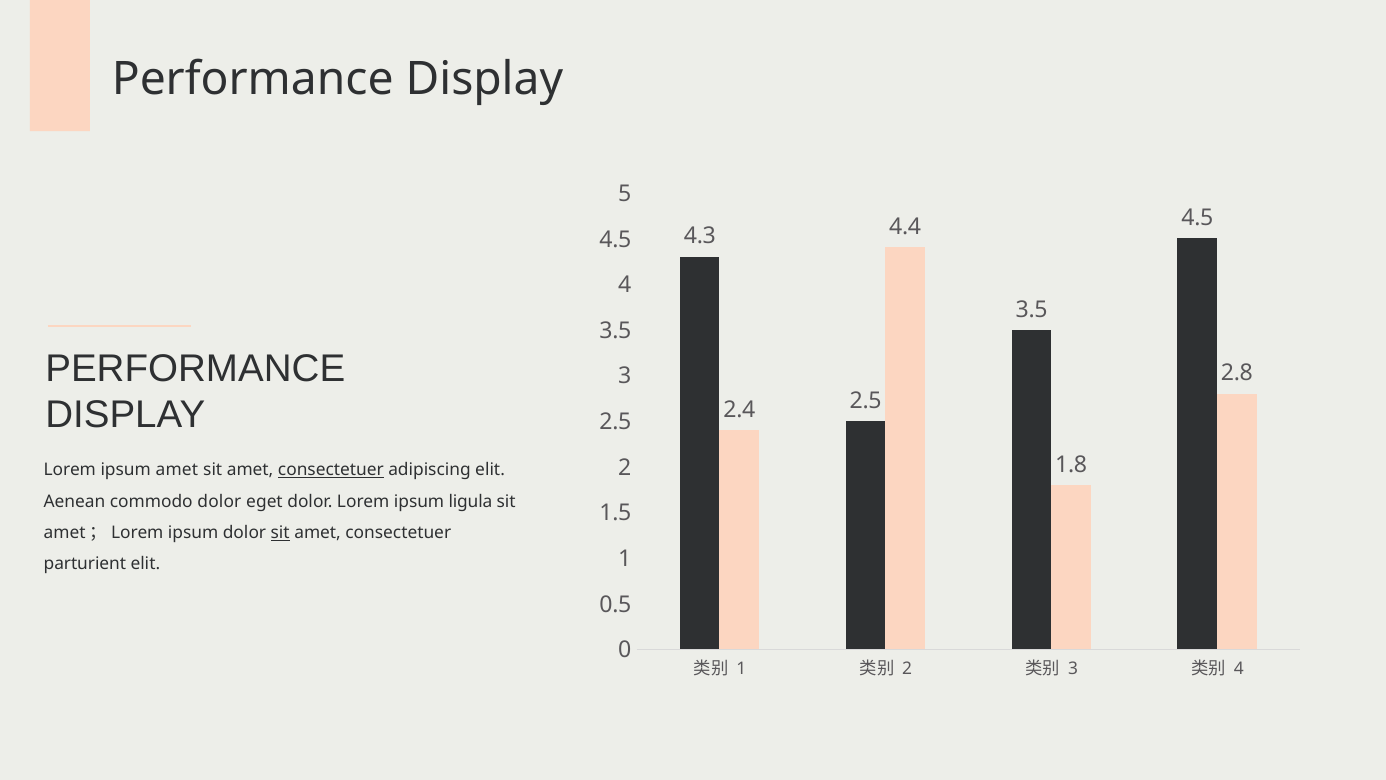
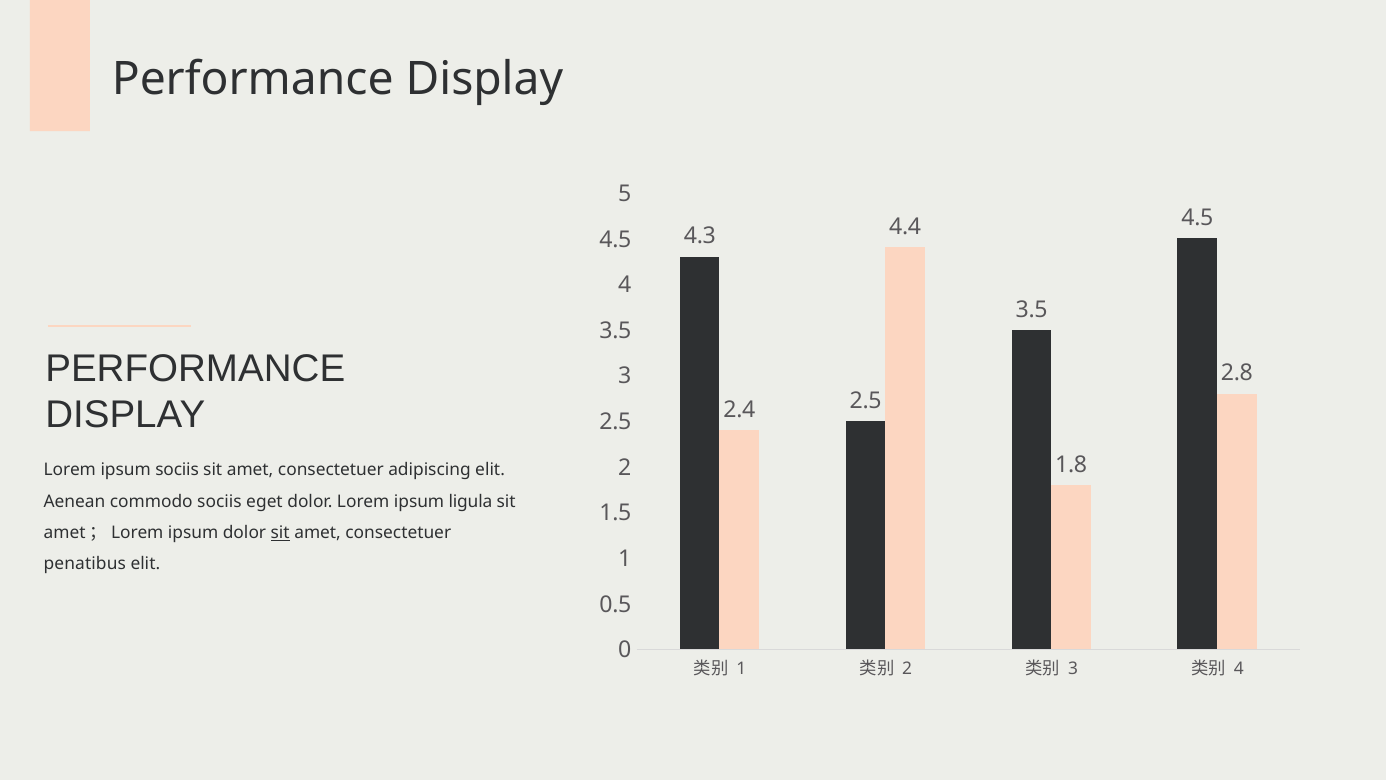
ipsum amet: amet -> sociis
consectetuer at (331, 470) underline: present -> none
commodo dolor: dolor -> sociis
parturient: parturient -> penatibus
